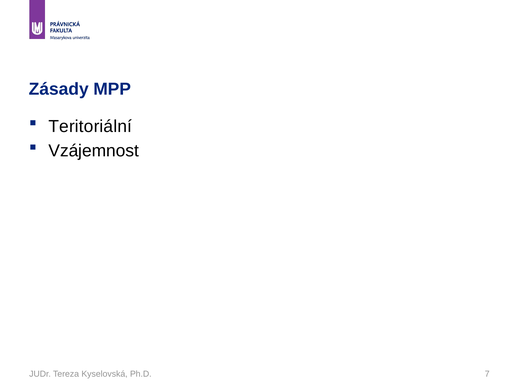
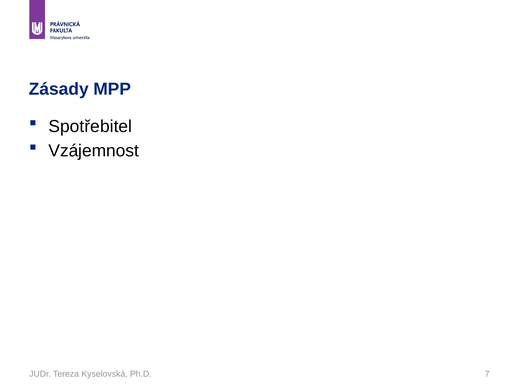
Teritoriální: Teritoriální -> Spotřebitel
